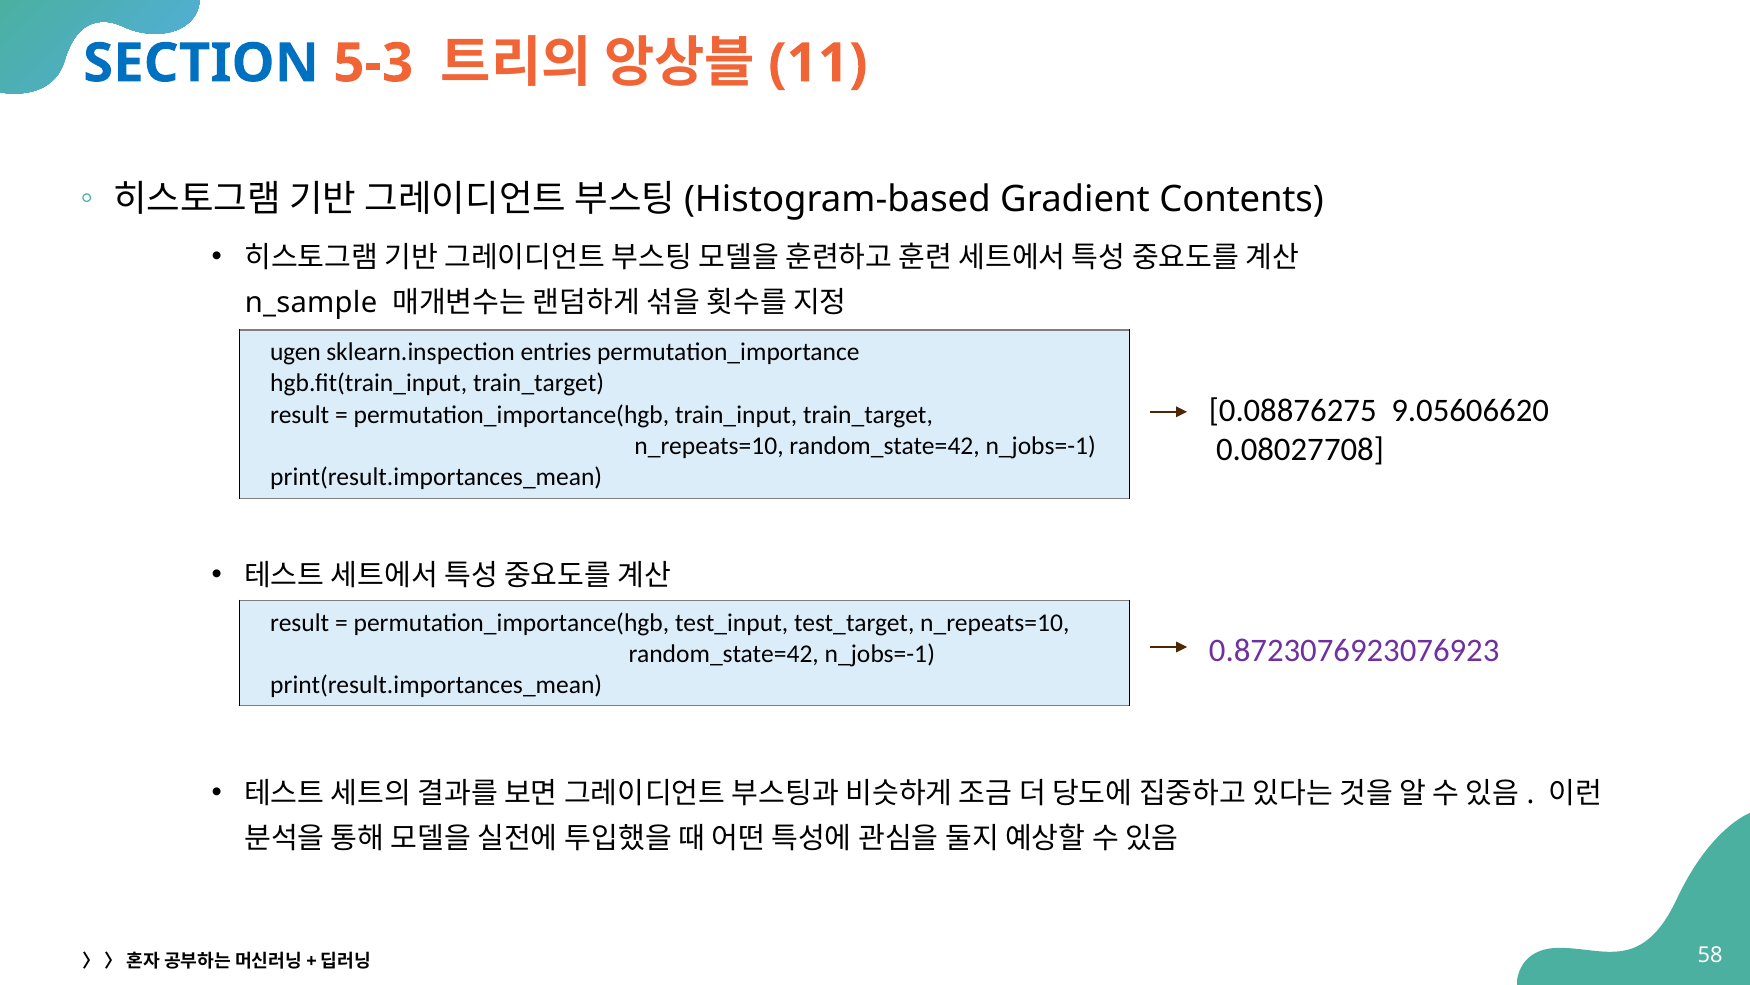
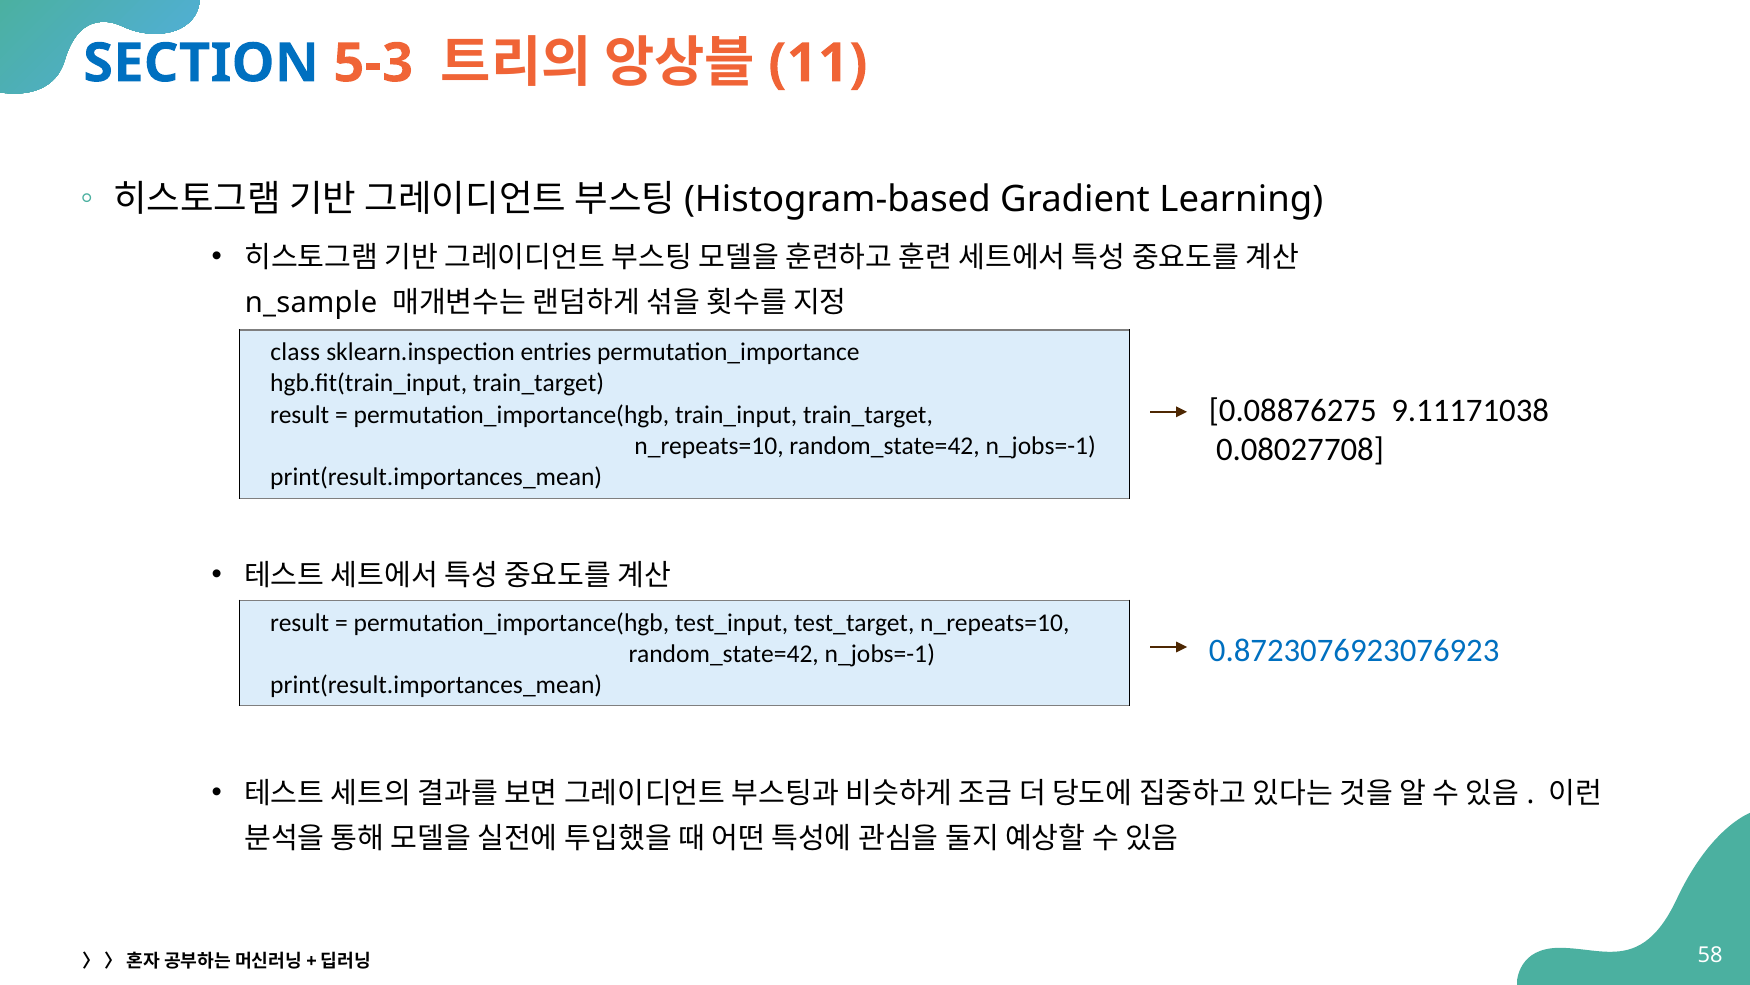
Contents: Contents -> Learning
ugen: ugen -> class
9.05606620: 9.05606620 -> 9.11171038
0.8723076923076923 colour: purple -> blue
